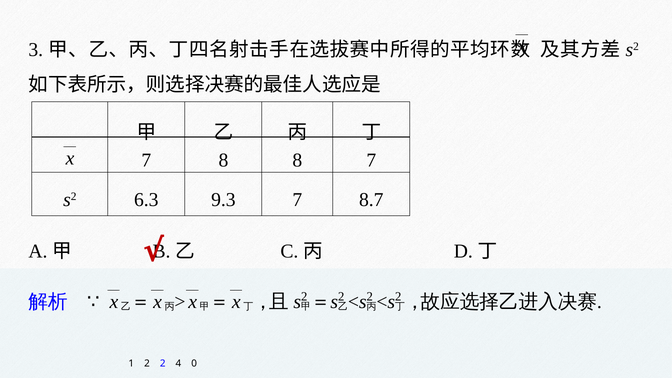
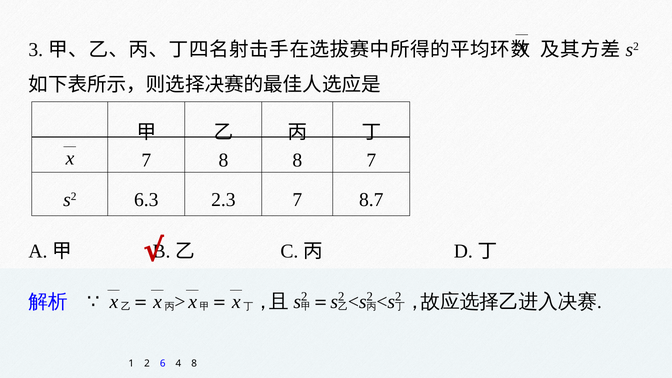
9.3: 9.3 -> 2.3
2 2: 2 -> 6
4 0: 0 -> 8
